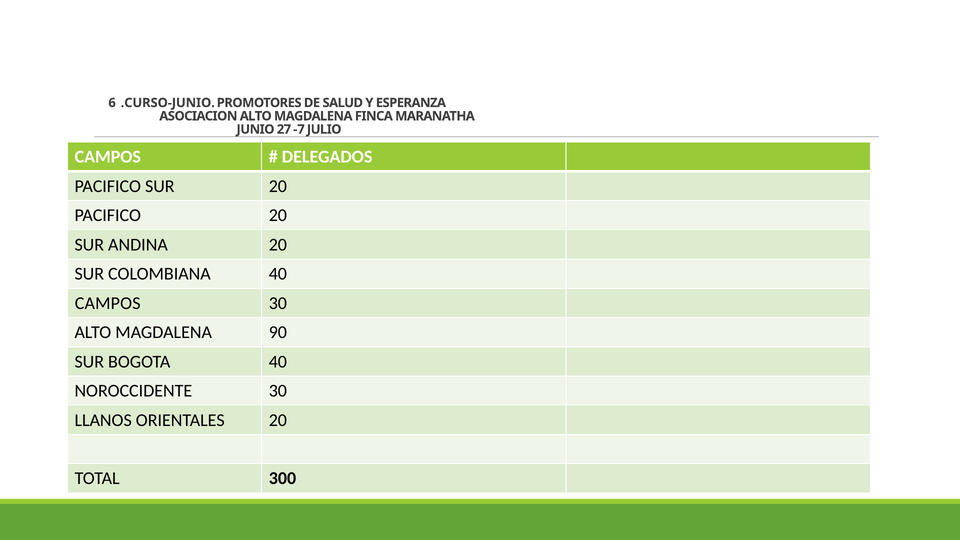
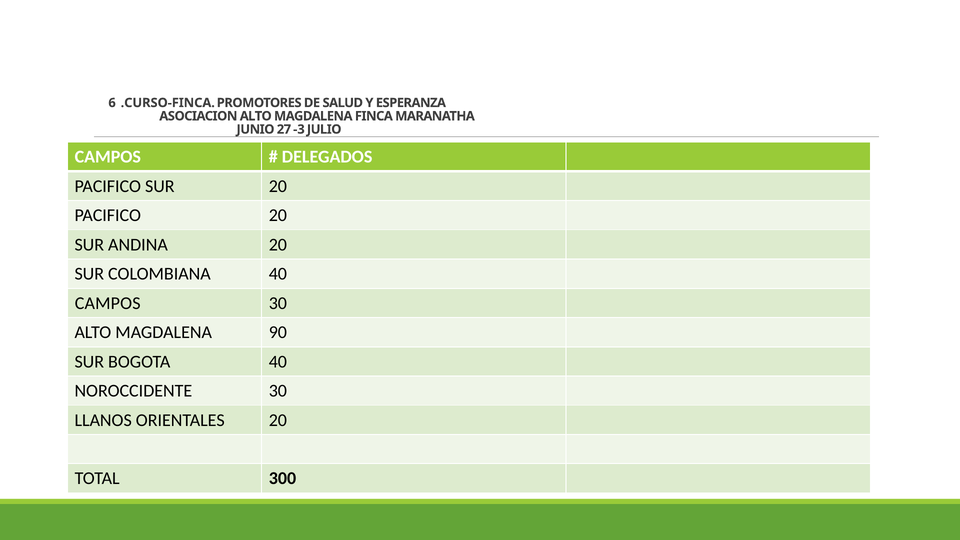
.CURSO-JUNIO: .CURSO-JUNIO -> .CURSO-FINCA
-7: -7 -> -3
